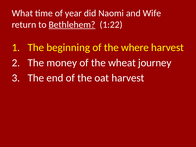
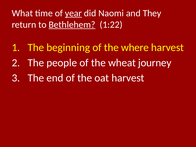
year underline: none -> present
Wife: Wife -> They
money: money -> people
